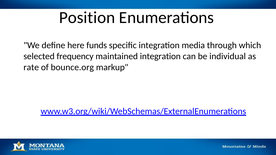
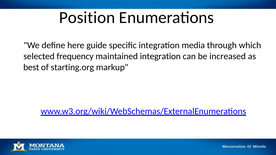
funds: funds -> guide
individual: individual -> increased
rate: rate -> best
bounce.org: bounce.org -> starting.org
